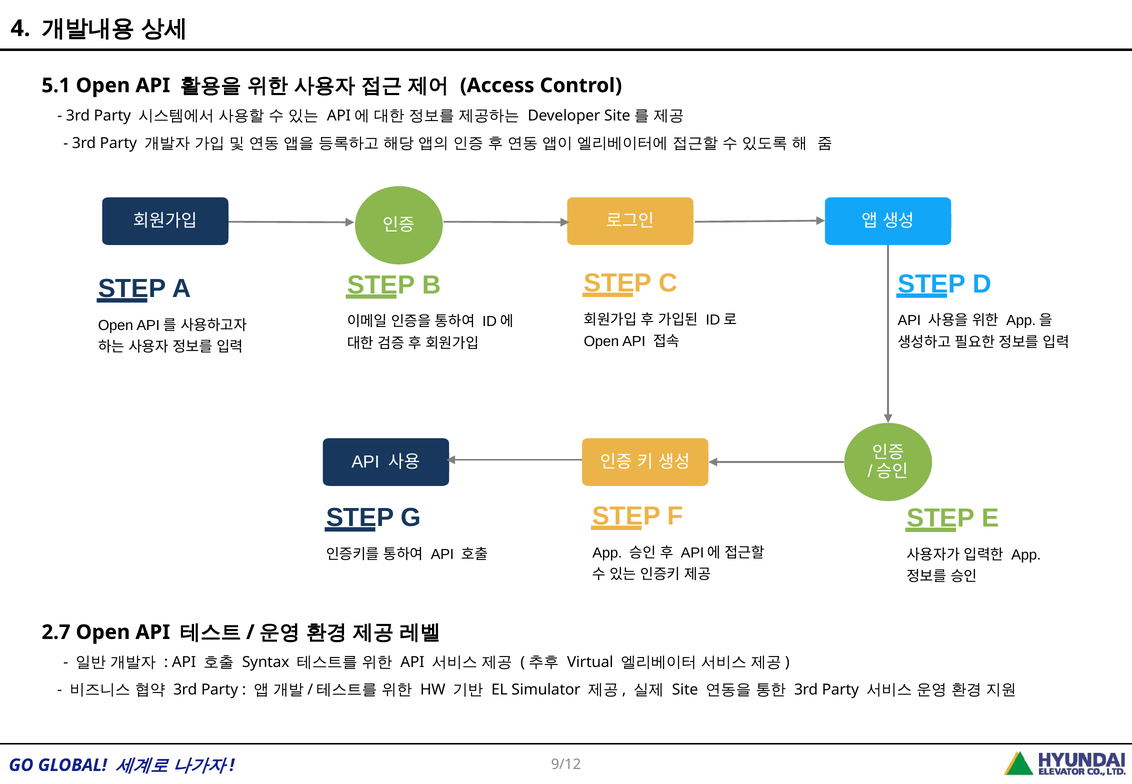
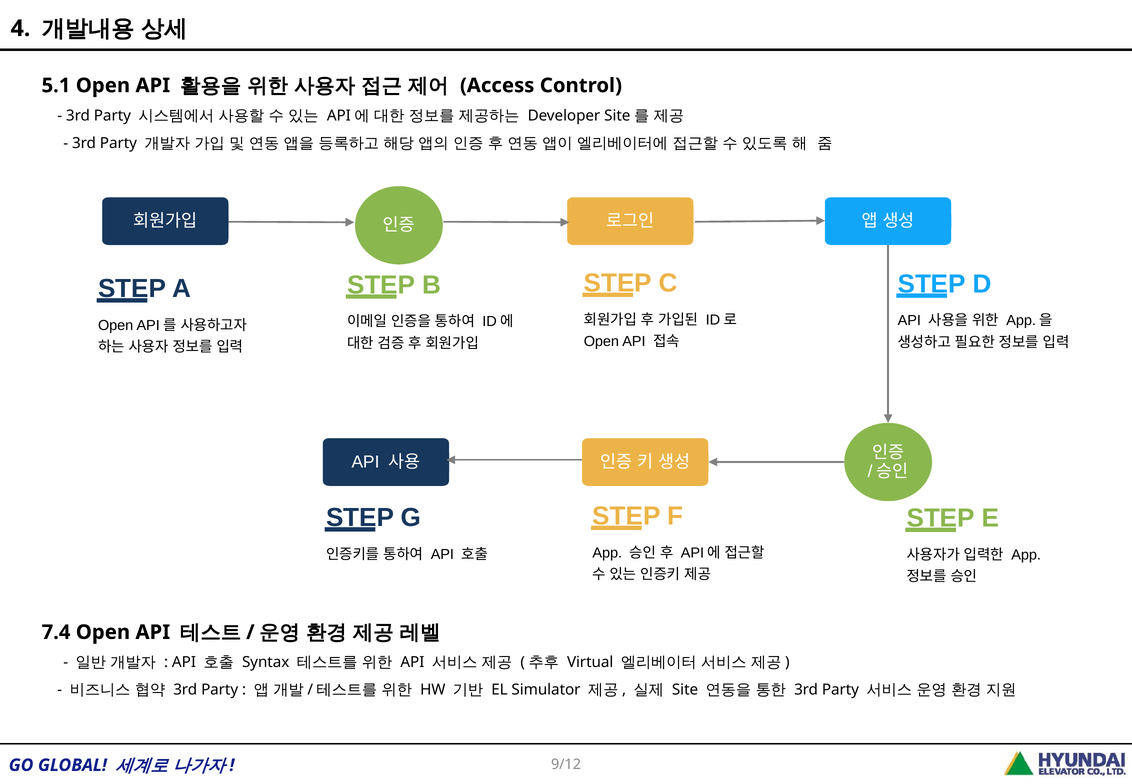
2.7: 2.7 -> 7.4
